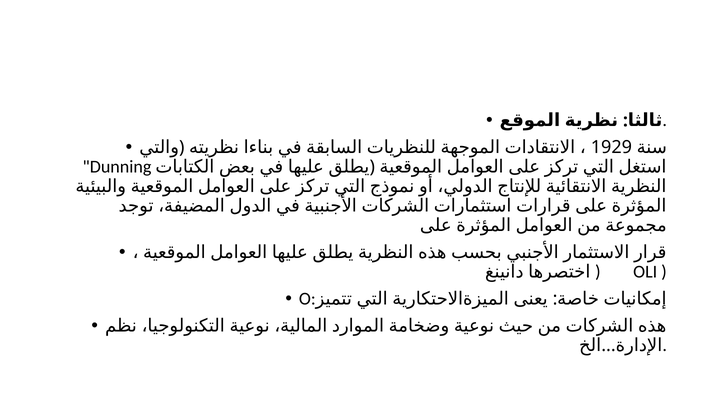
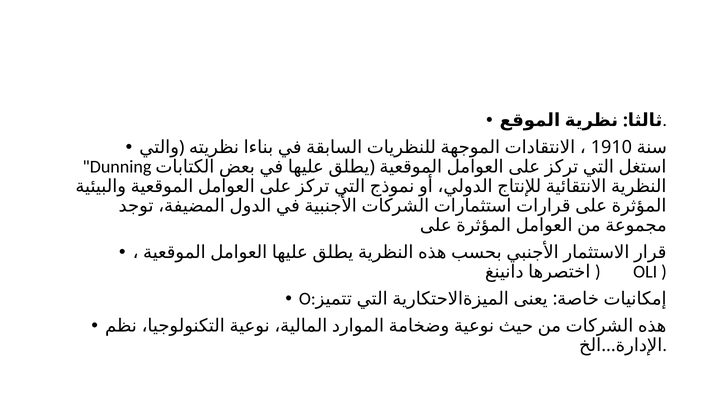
1929: 1929 -> 1910
